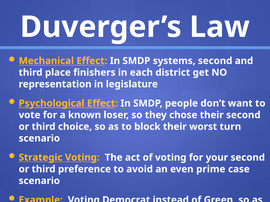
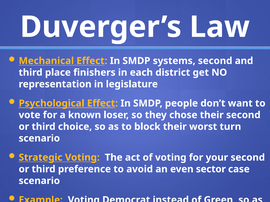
prime: prime -> sector
